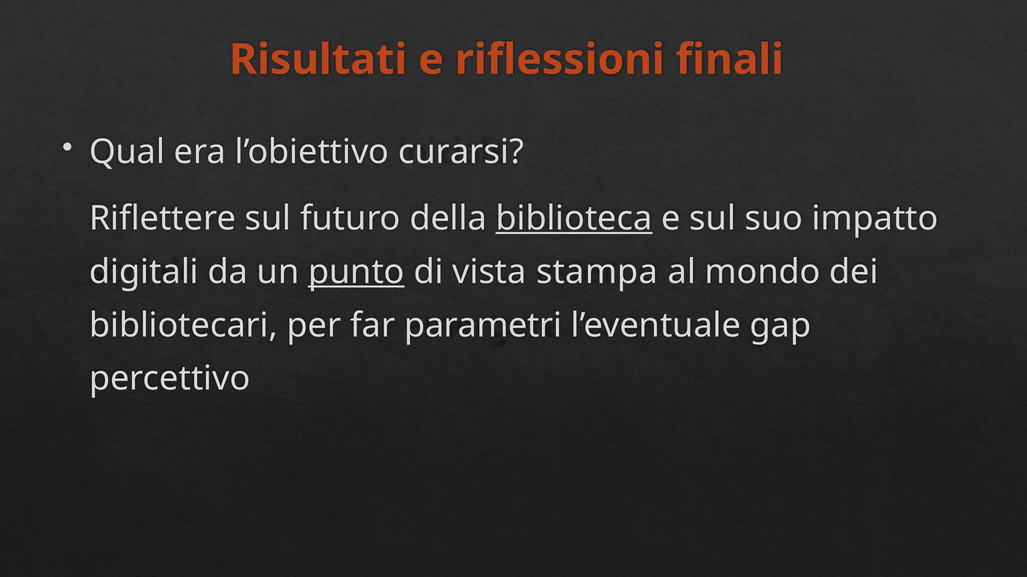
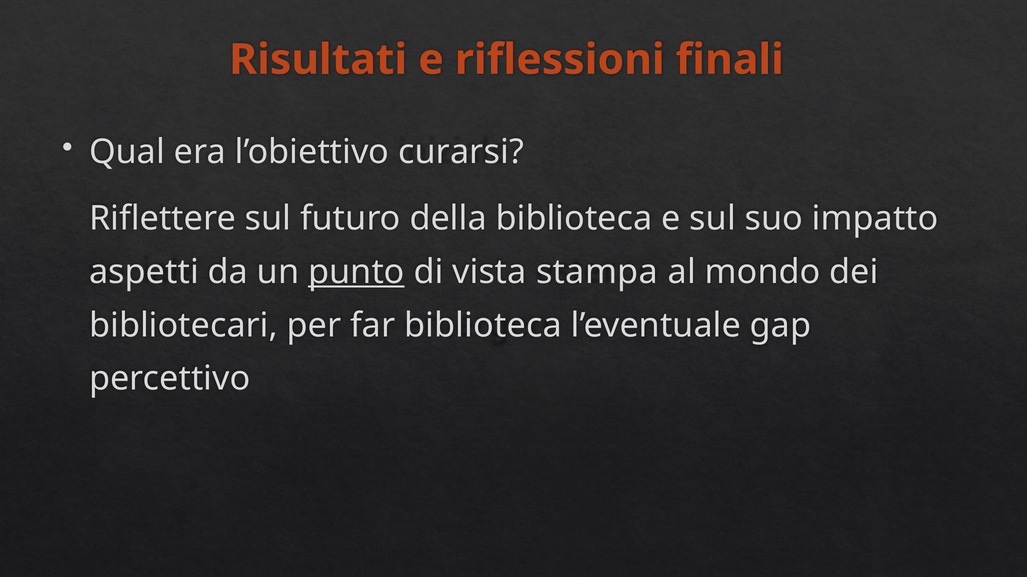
biblioteca at (574, 219) underline: present -> none
digitali: digitali -> aspetti
far parametri: parametri -> biblioteca
